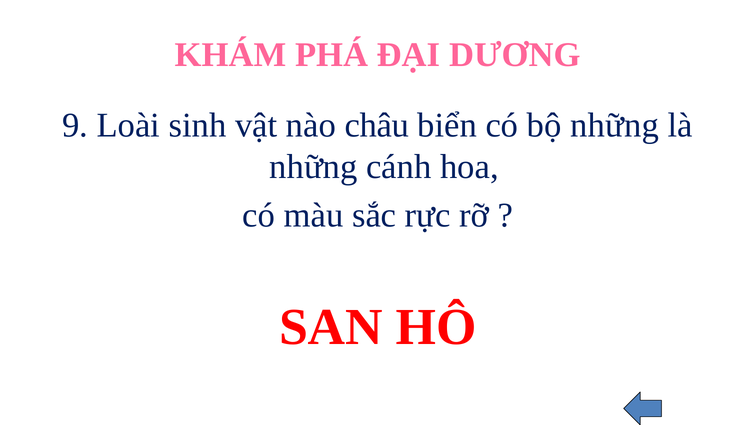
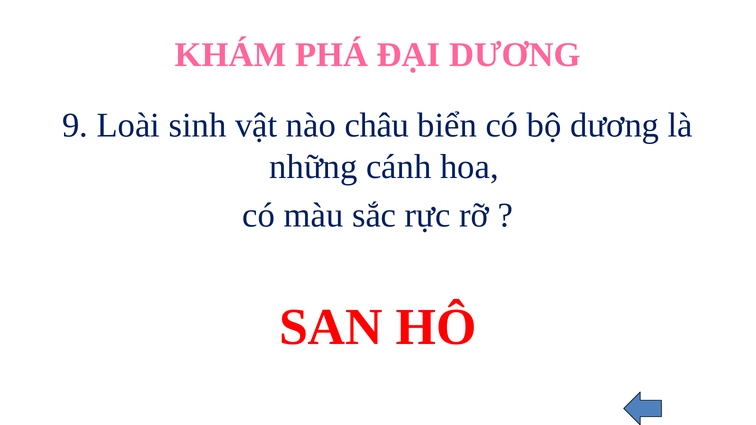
bộ những: những -> dương
